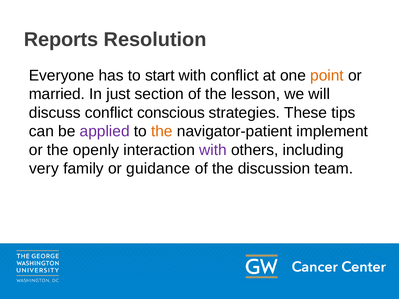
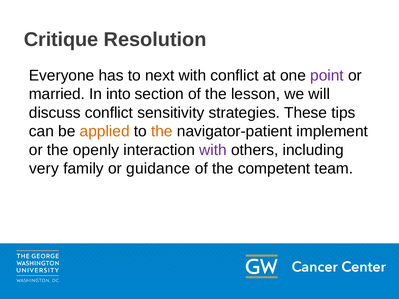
Reports: Reports -> Critique
start: start -> next
point colour: orange -> purple
just: just -> into
conscious: conscious -> sensitivity
applied colour: purple -> orange
discussion: discussion -> competent
